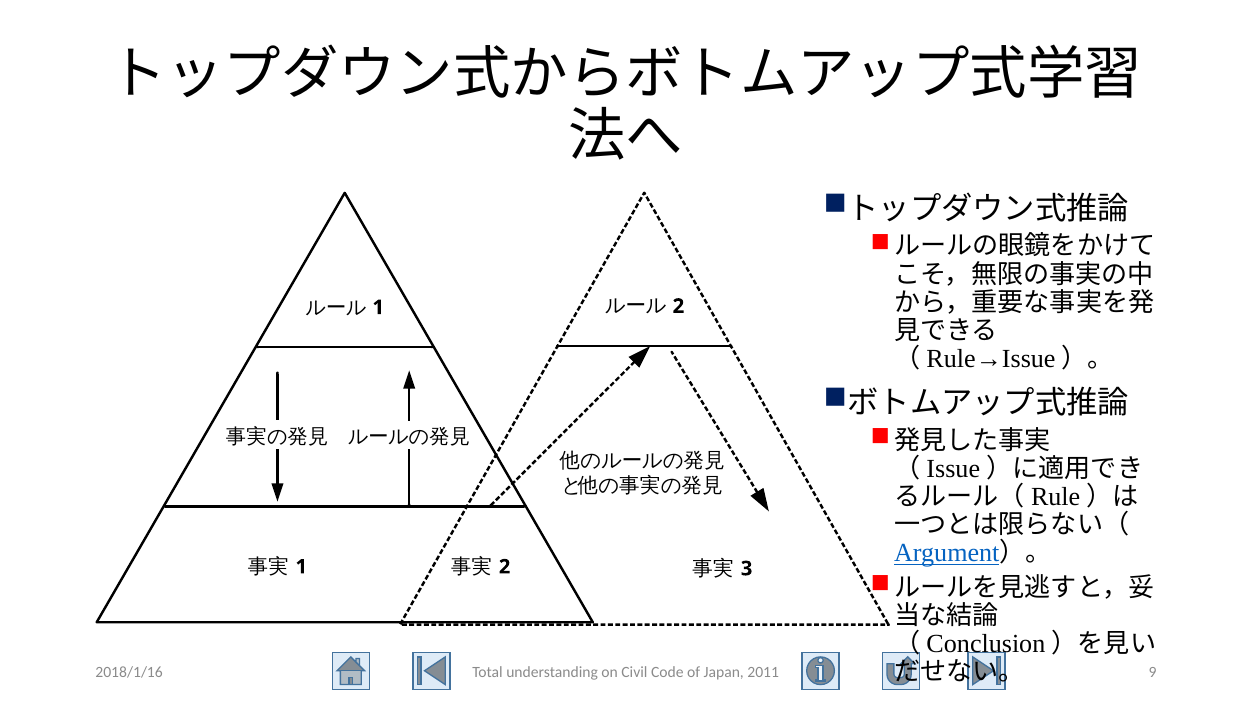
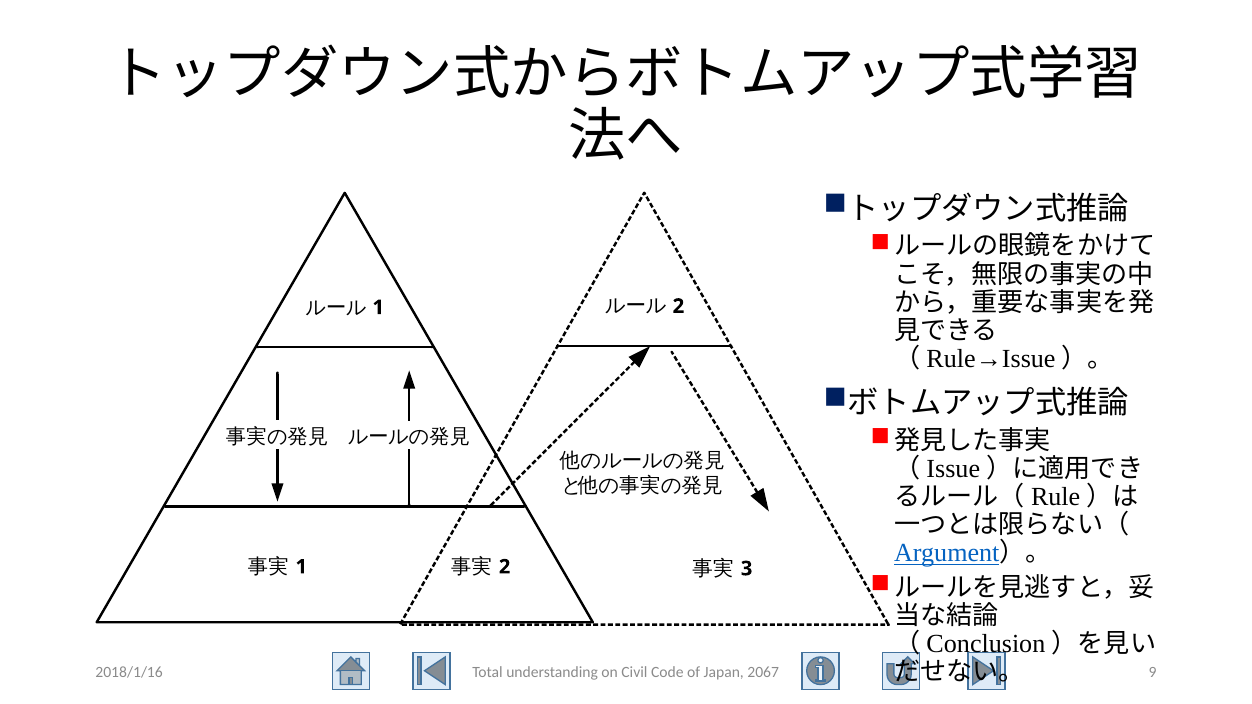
2011: 2011 -> 2067
